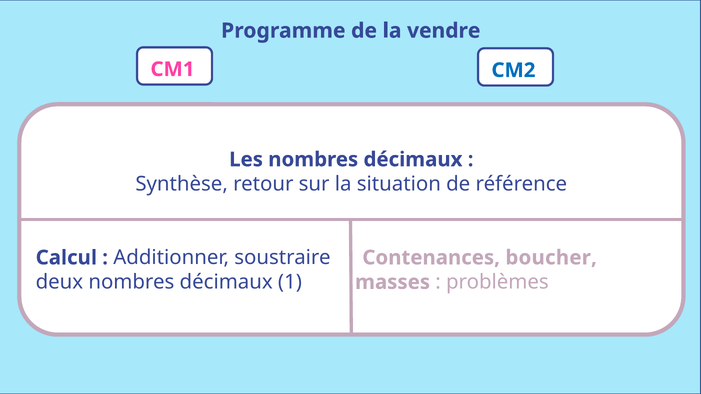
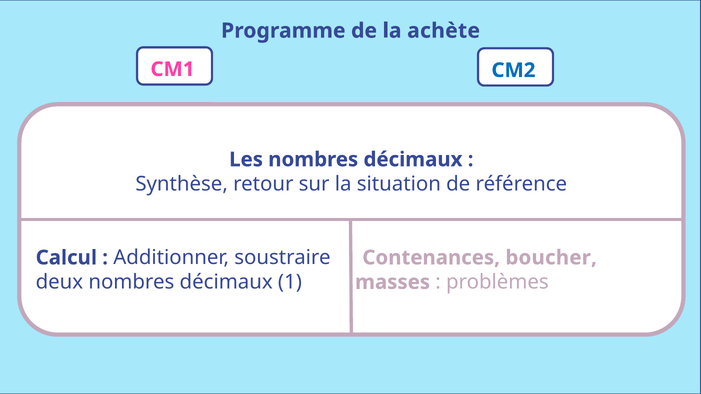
vendre: vendre -> achète
